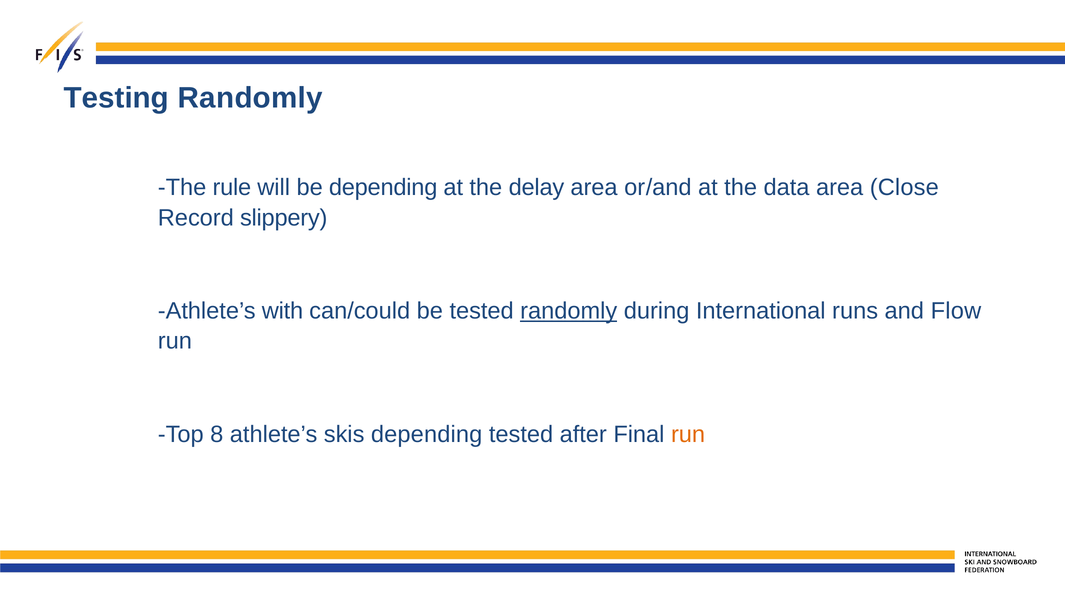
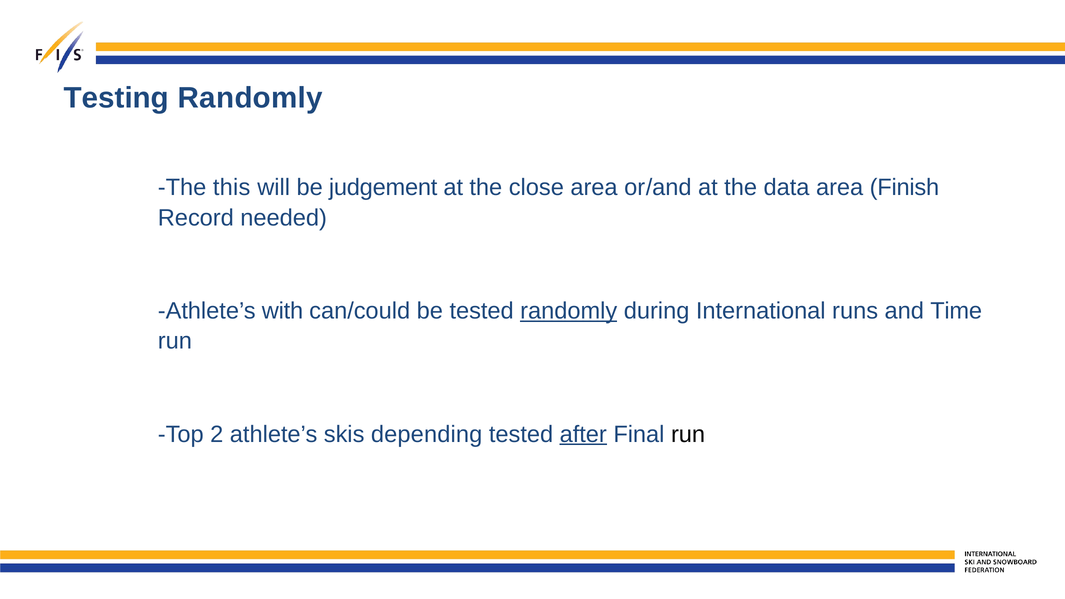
rule: rule -> this
be depending: depending -> judgement
delay: delay -> close
Close: Close -> Finish
slippery: slippery -> needed
Flow: Flow -> Time
8: 8 -> 2
after underline: none -> present
run at (688, 434) colour: orange -> black
